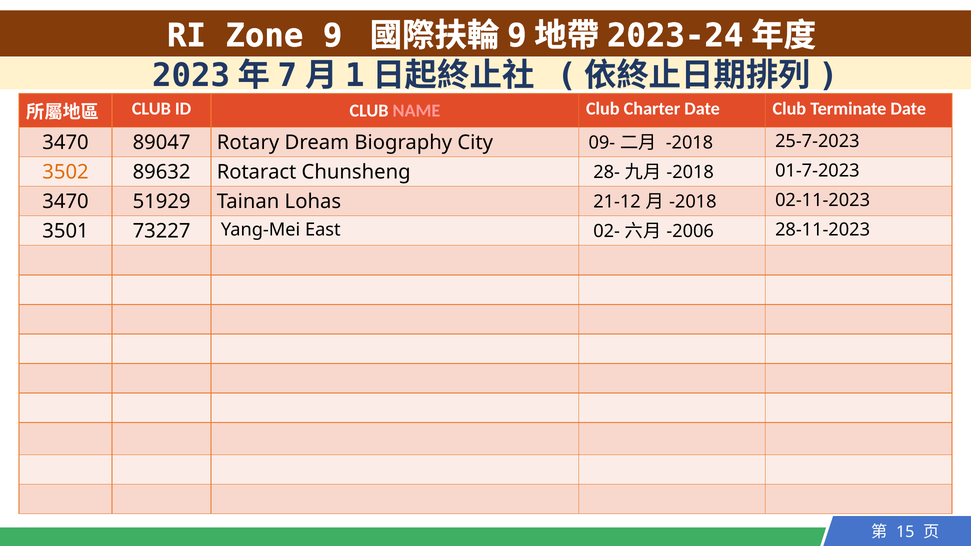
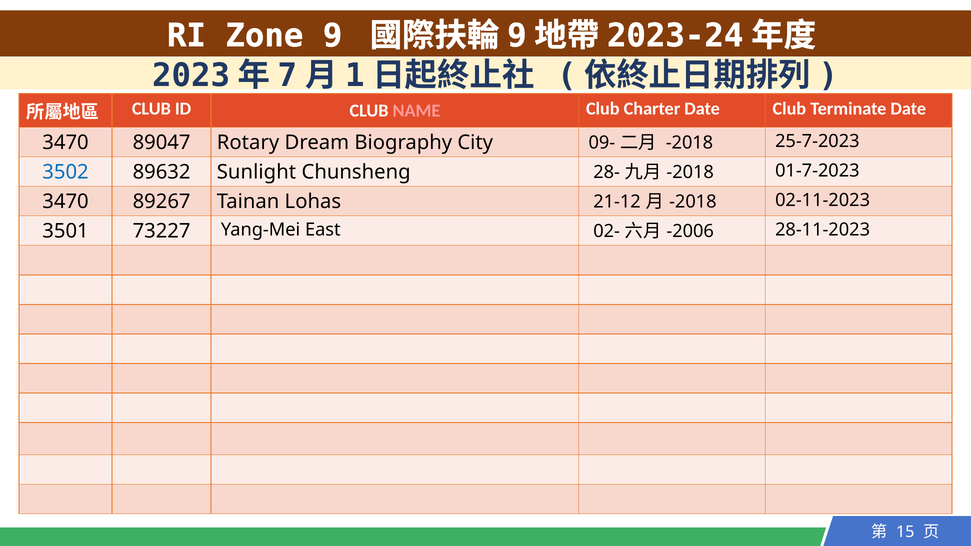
3502 colour: orange -> blue
Rotaract: Rotaract -> Sunlight
51929: 51929 -> 89267
